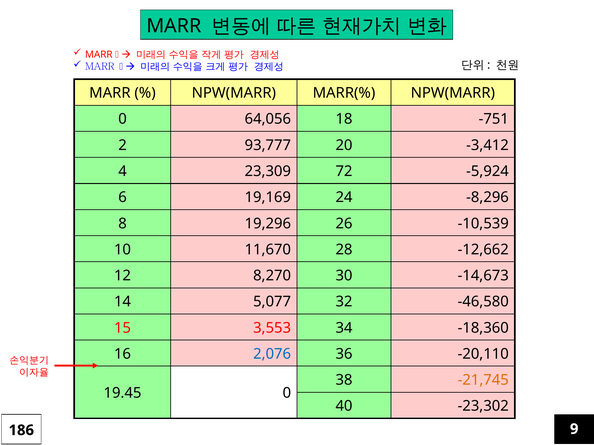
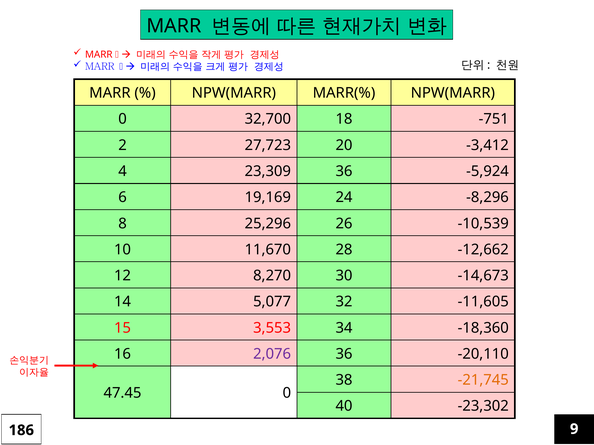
64,056: 64,056 -> 32,700
93,777: 93,777 -> 27,723
23,309 72: 72 -> 36
19,296: 19,296 -> 25,296
-46,580: -46,580 -> -11,605
2,076 colour: blue -> purple
19.45: 19.45 -> 47.45
